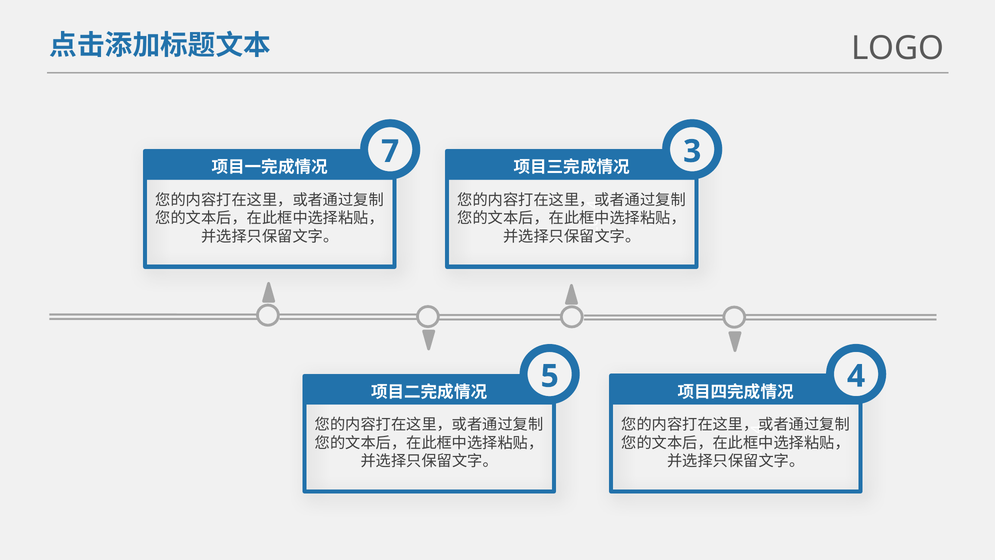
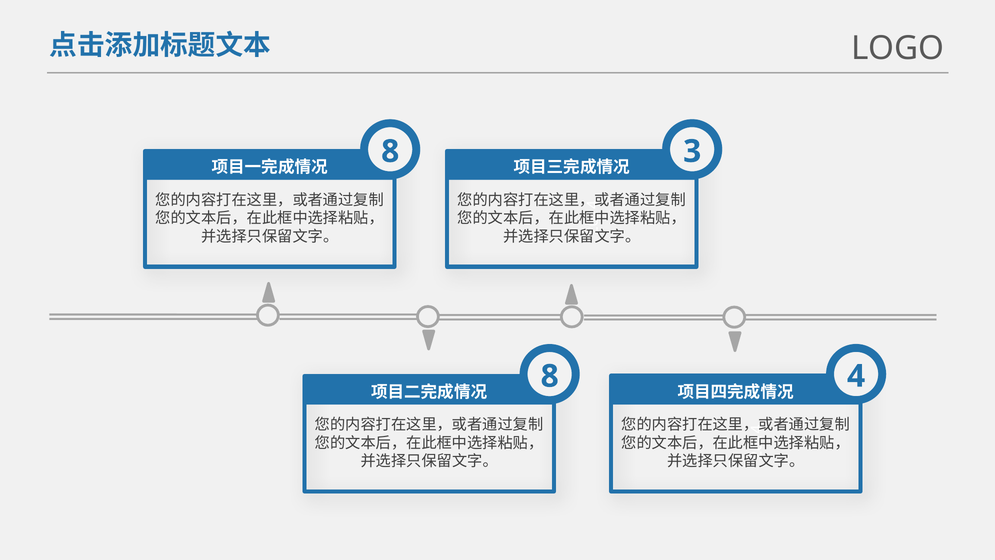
7 at (390, 151): 7 -> 8
5 at (550, 376): 5 -> 8
